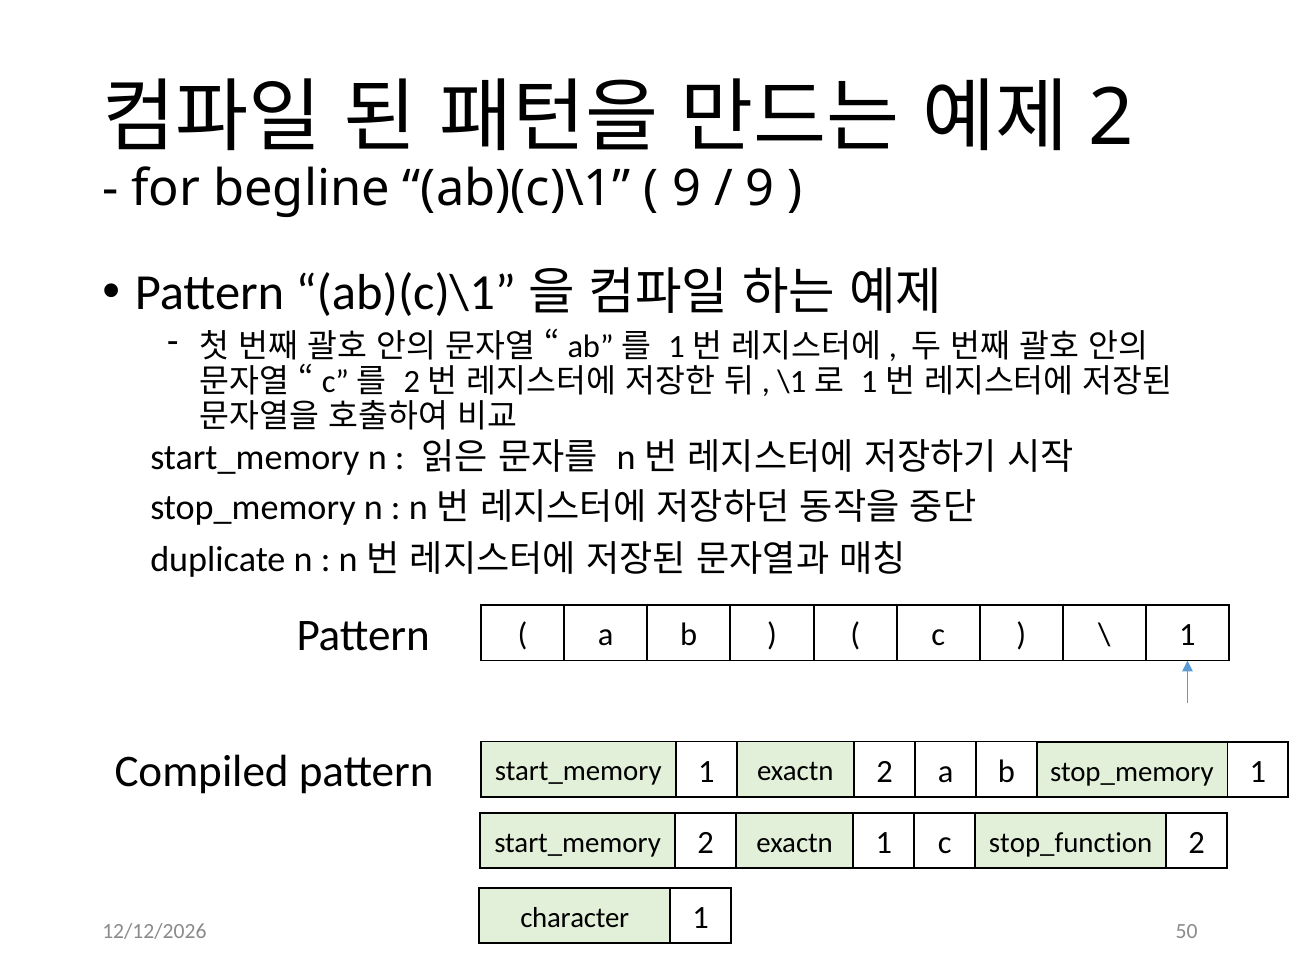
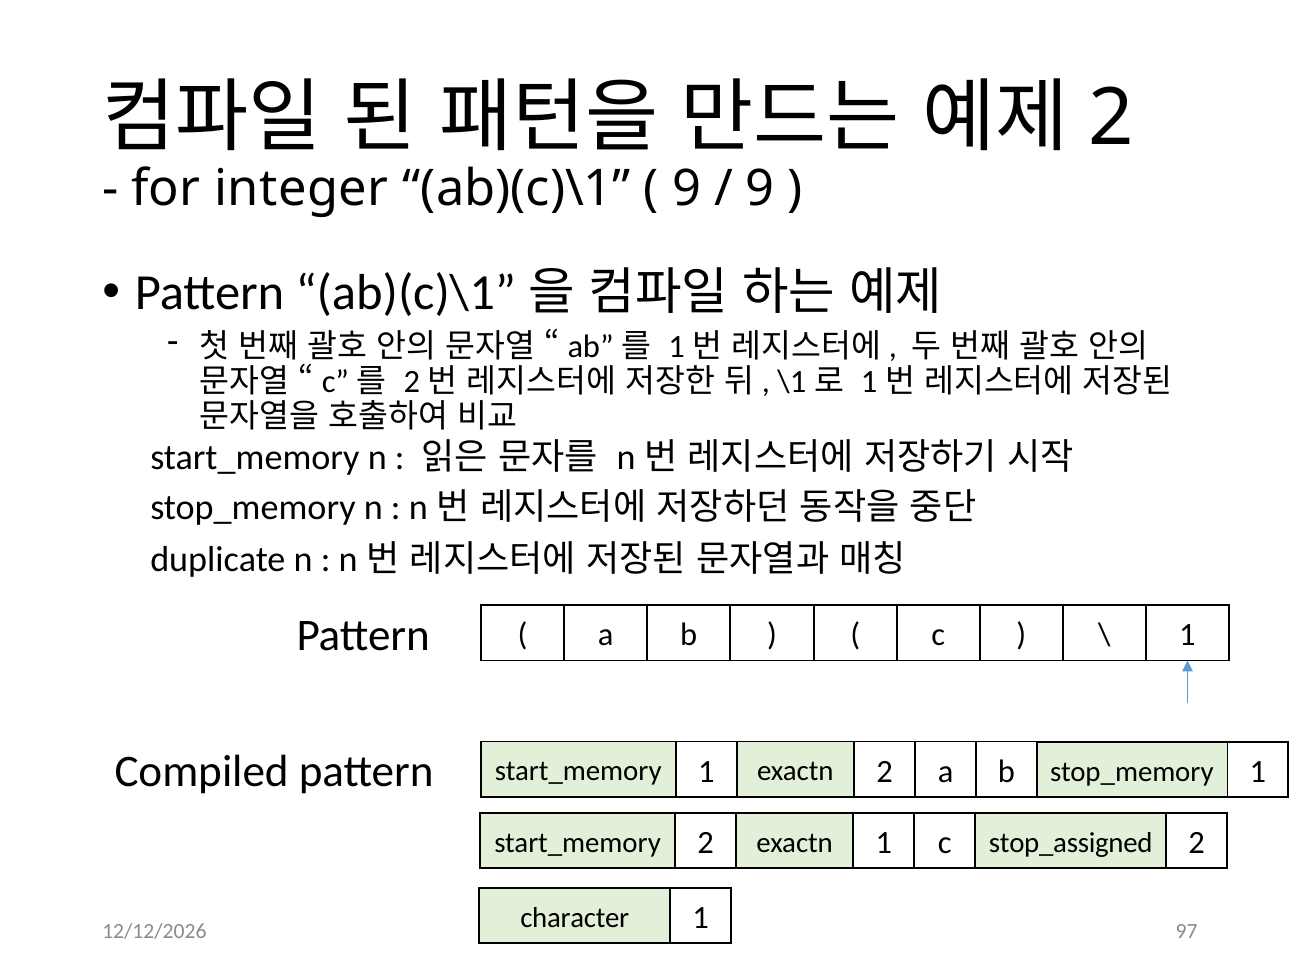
begline: begline -> integer
stop_function: stop_function -> stop_assigned
50: 50 -> 97
